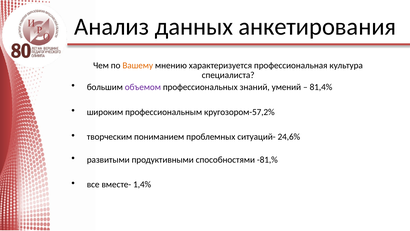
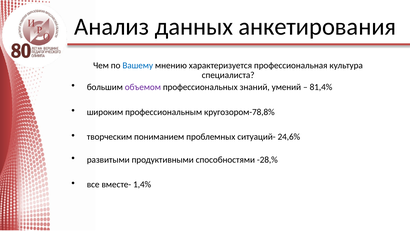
Вашему colour: orange -> blue
кругозором-57,2%: кругозором-57,2% -> кругозором-78,8%
-81,%: -81,% -> -28,%
